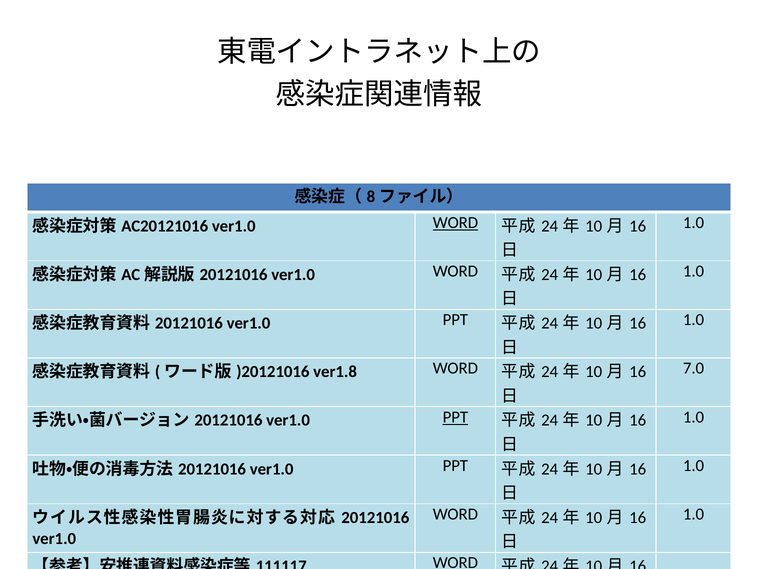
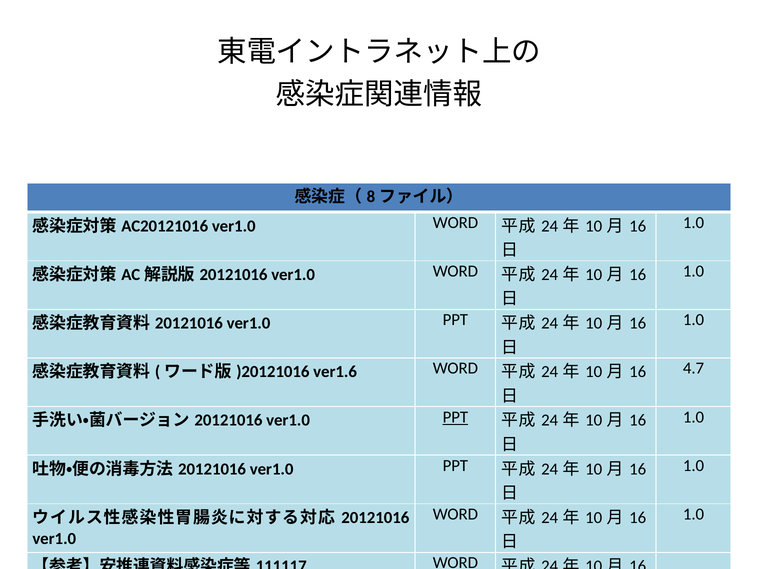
WORD at (455, 222) underline: present -> none
7.0: 7.0 -> 4.7
ver1.8: ver1.8 -> ver1.6
